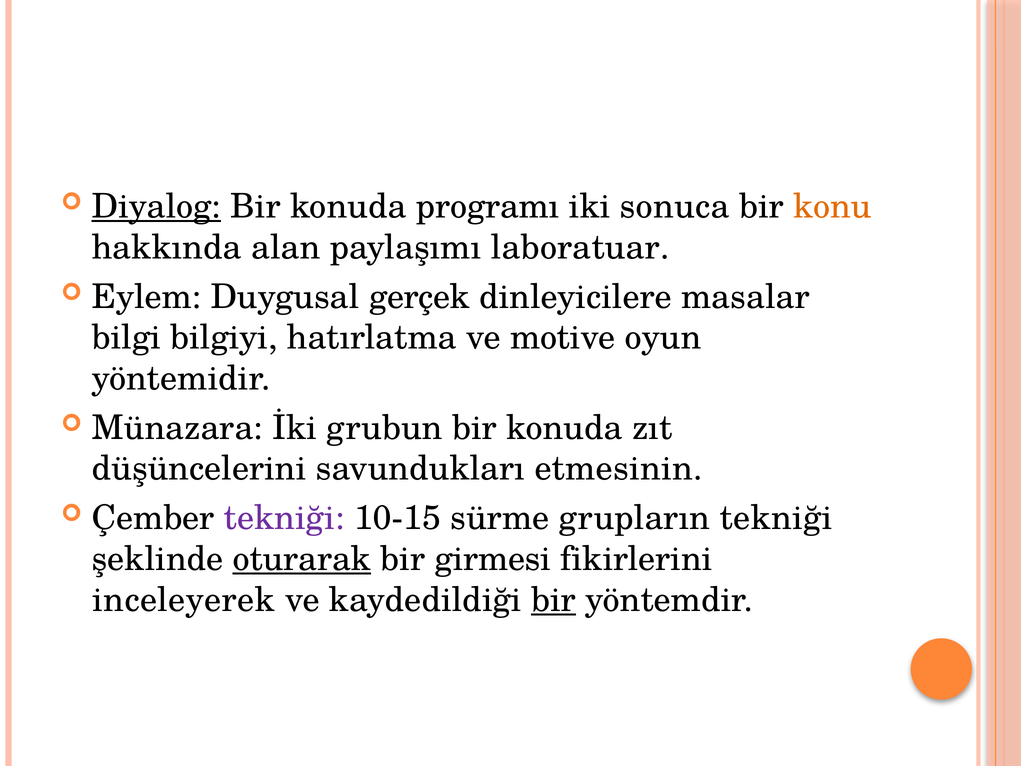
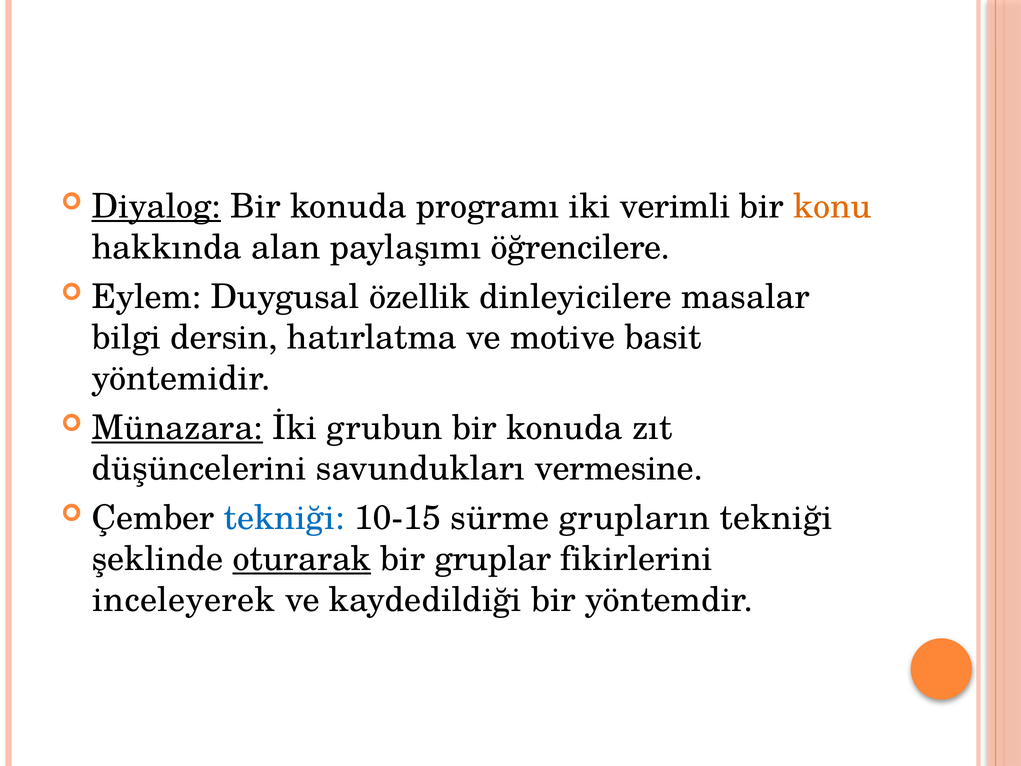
sonuca: sonuca -> verimli
laboratuar: laboratuar -> öğrencilere
gerçek: gerçek -> özellik
bilgiyi: bilgiyi -> dersin
oyun: oyun -> basit
Münazara underline: none -> present
etmesinin: etmesinin -> vermesine
tekniği at (284, 518) colour: purple -> blue
girmesi: girmesi -> gruplar
bir at (554, 600) underline: present -> none
